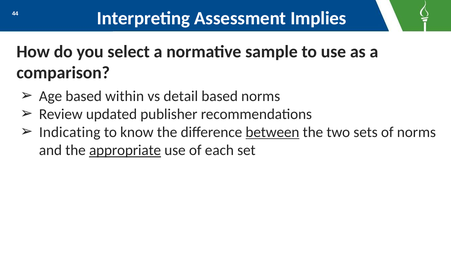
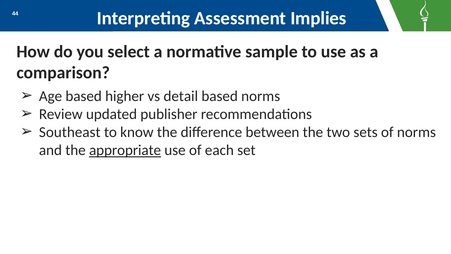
within: within -> higher
Indicating: Indicating -> Southeast
between underline: present -> none
